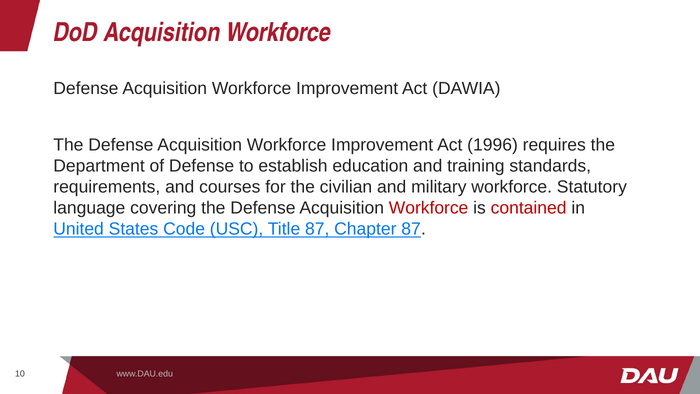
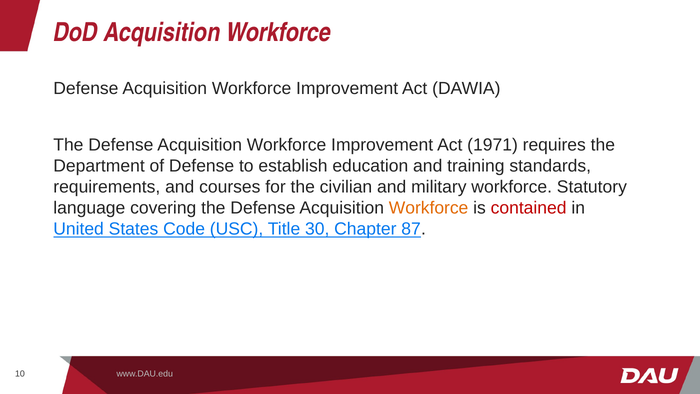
1996: 1996 -> 1971
Workforce at (429, 208) colour: red -> orange
Title 87: 87 -> 30
